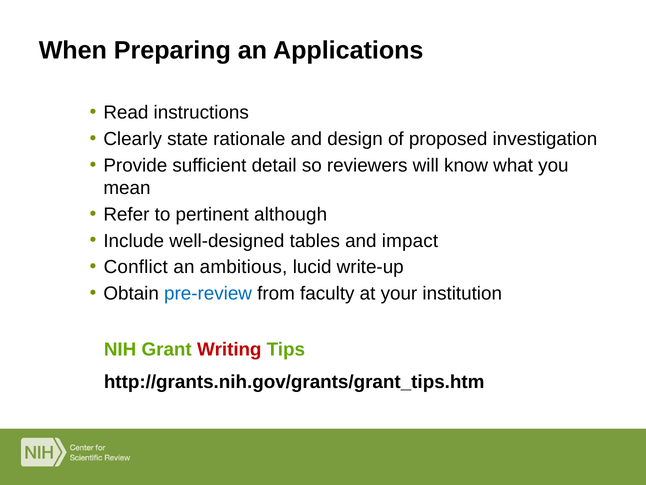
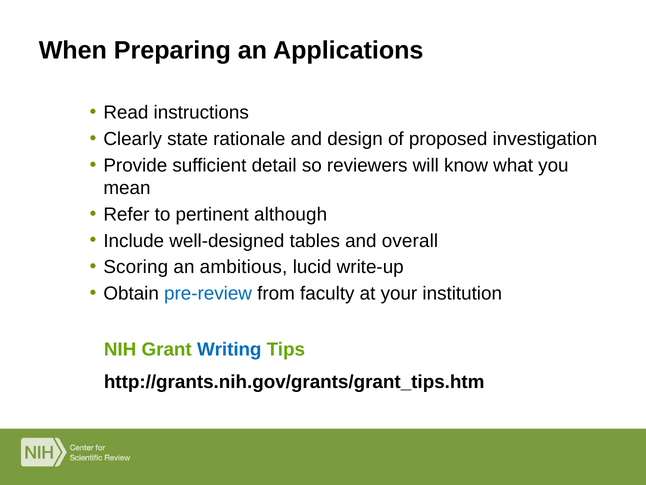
impact: impact -> overall
Conflict: Conflict -> Scoring
Writing colour: red -> blue
